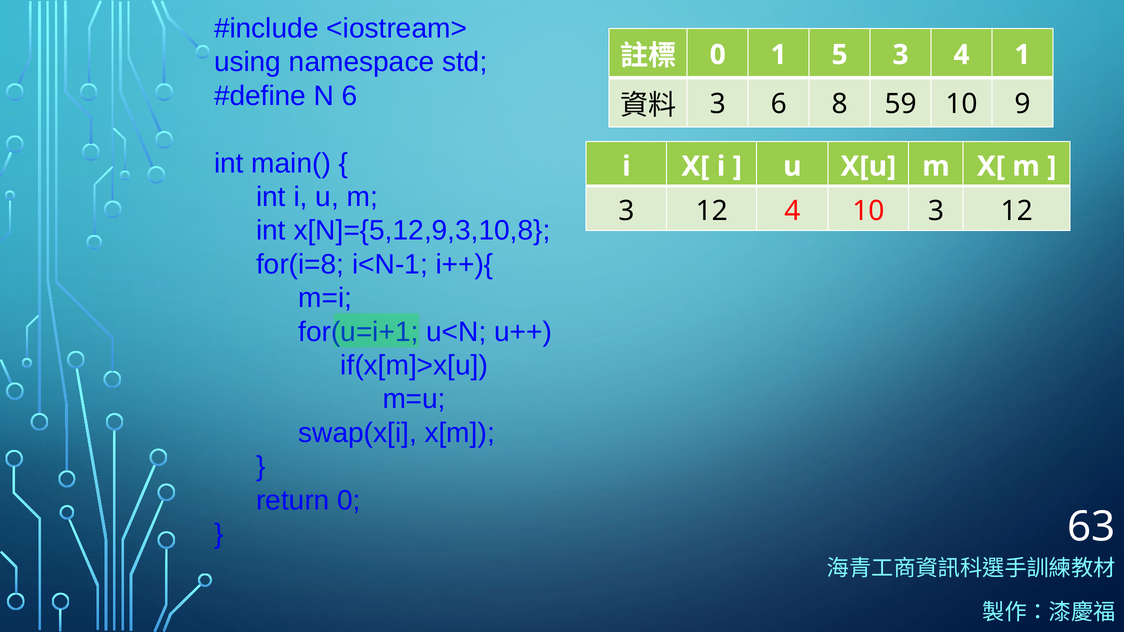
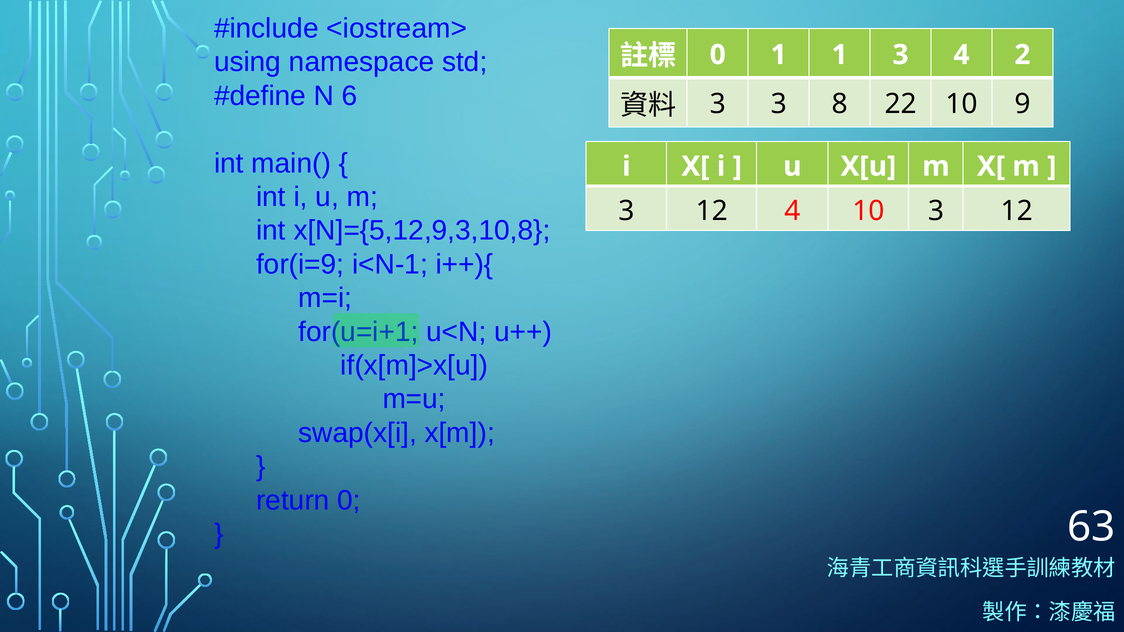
1 5: 5 -> 1
4 1: 1 -> 2
3 6: 6 -> 3
59: 59 -> 22
for(i=8: for(i=8 -> for(i=9
